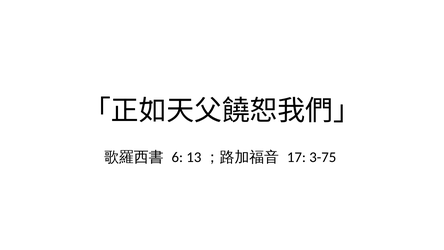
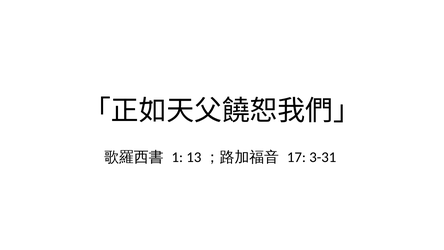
6: 6 -> 1
3-75: 3-75 -> 3-31
